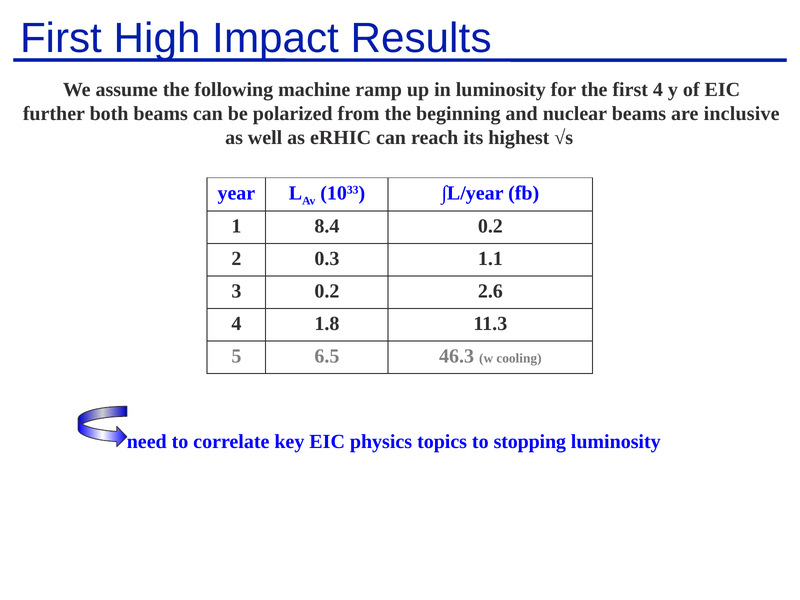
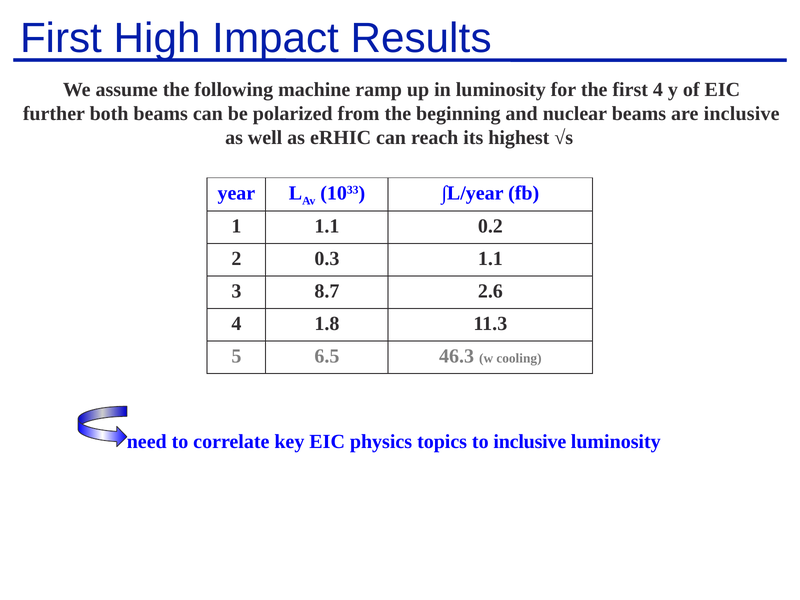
1 8.4: 8.4 -> 1.1
3 0.2: 0.2 -> 8.7
to stopping: stopping -> inclusive
